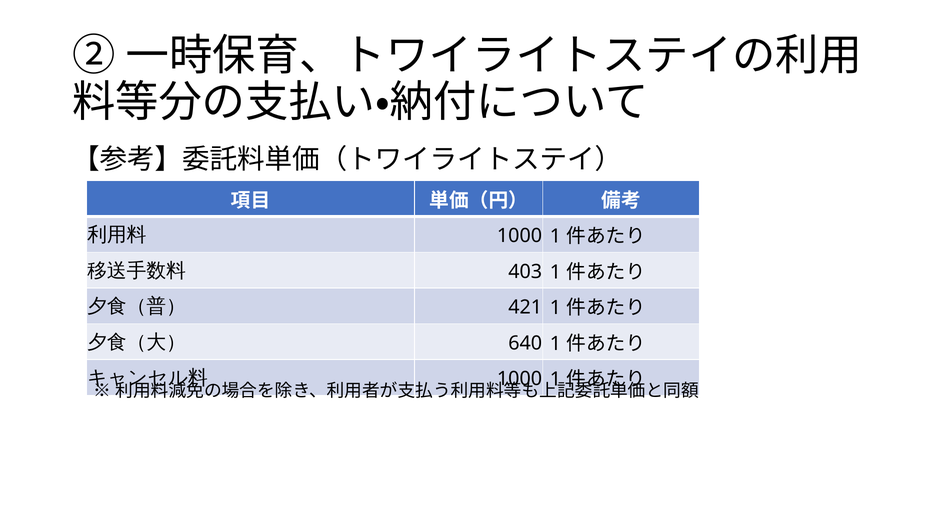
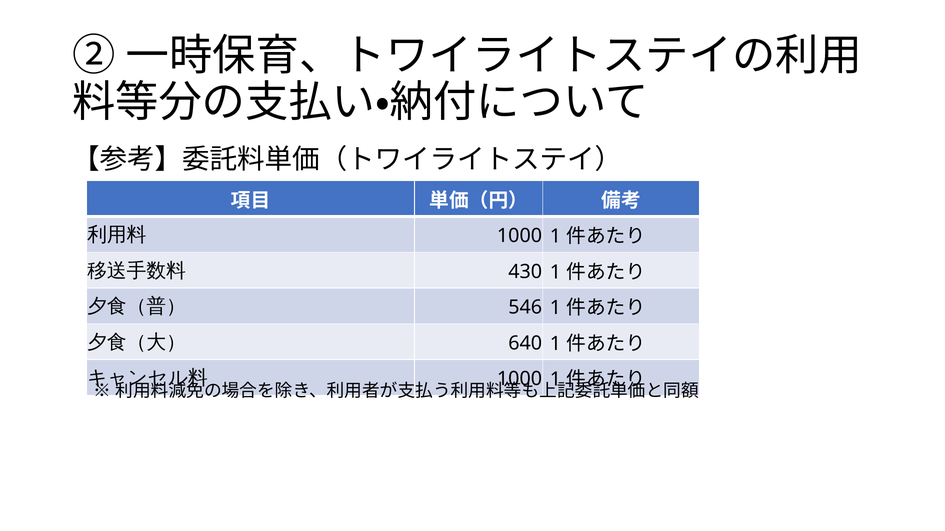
403: 403 -> 430
421: 421 -> 546
